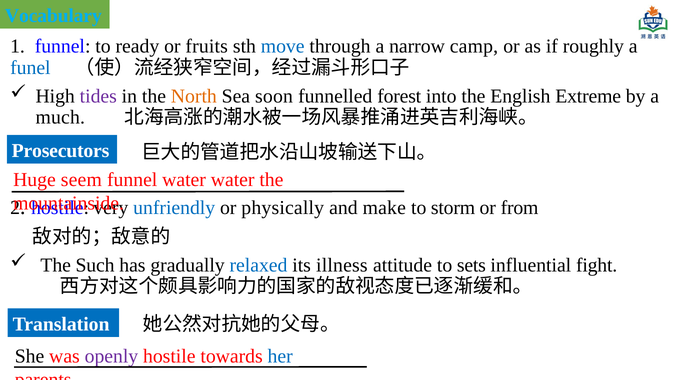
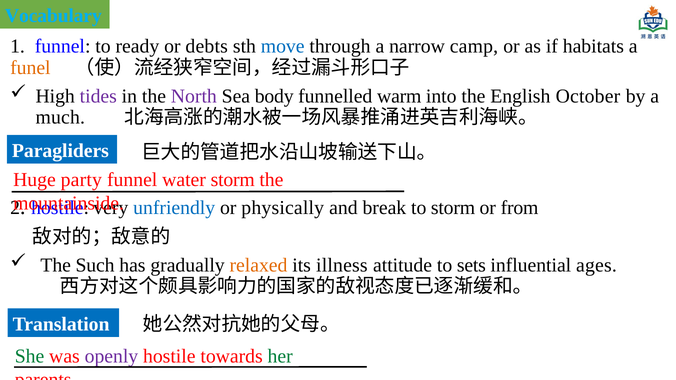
fruits: fruits -> debts
roughly: roughly -> habitats
funel colour: blue -> orange
North colour: orange -> purple
soon: soon -> body
forest: forest -> warm
Extreme: Extreme -> October
Prosecutors: Prosecutors -> Paragliders
seem: seem -> party
water water: water -> storm
make: make -> break
relaxed colour: blue -> orange
fight: fight -> ages
She colour: black -> green
her colour: blue -> green
